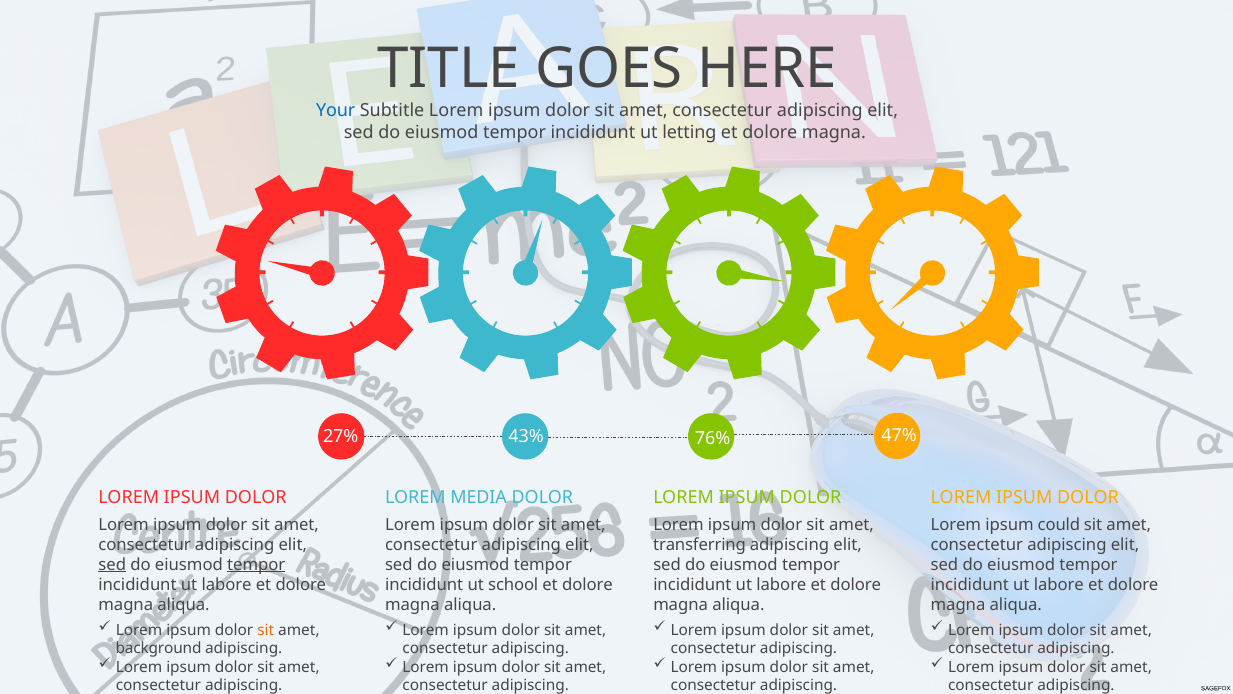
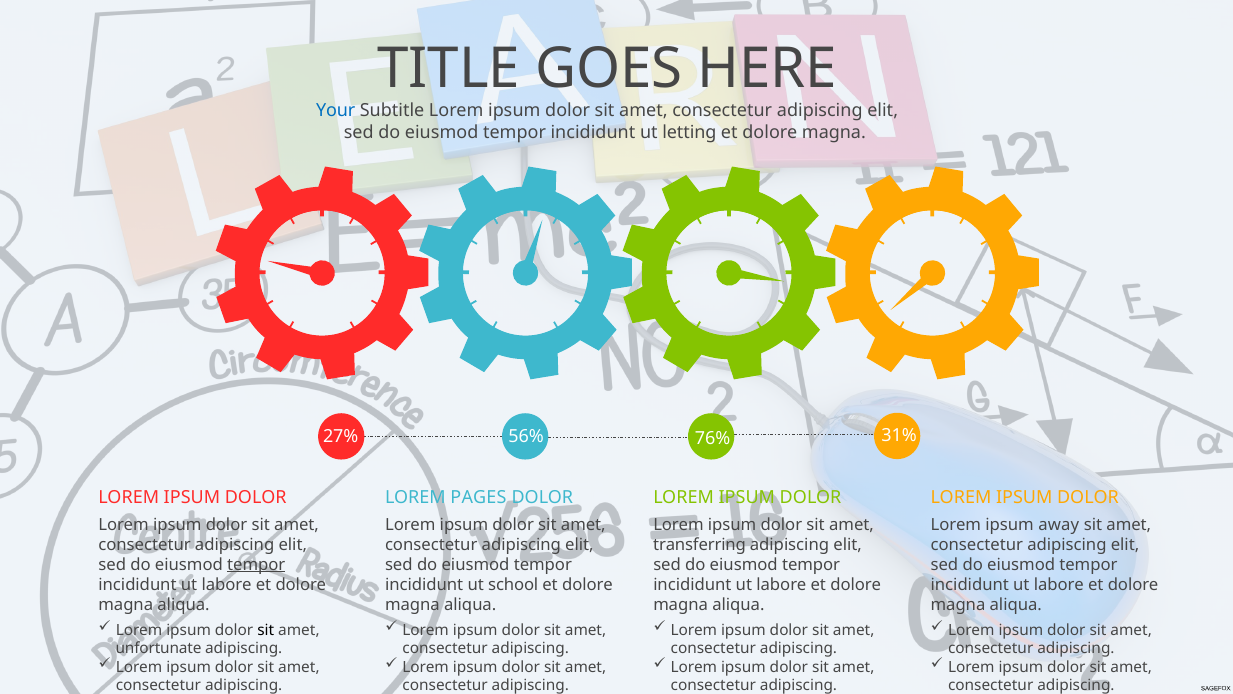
43%: 43% -> 56%
47%: 47% -> 31%
MEDIA: MEDIA -> PAGES
could: could -> away
sed at (112, 564) underline: present -> none
sit at (266, 630) colour: orange -> black
background: background -> unfortunate
